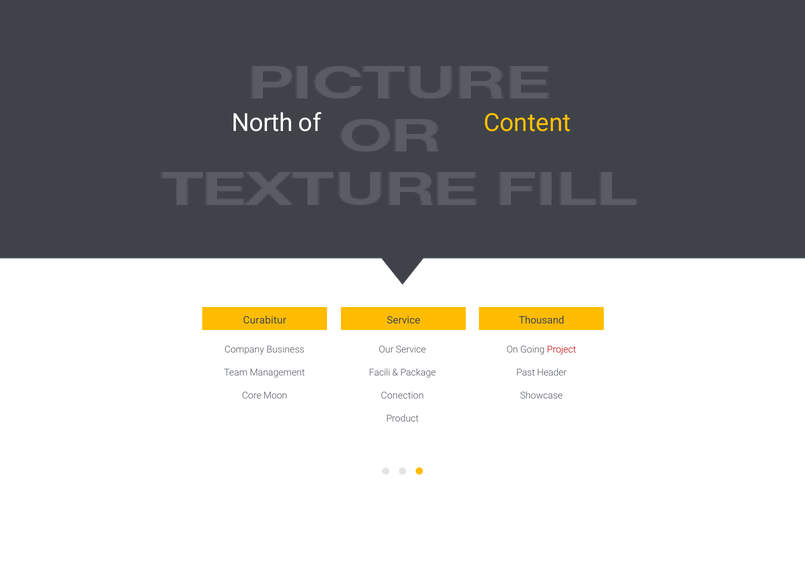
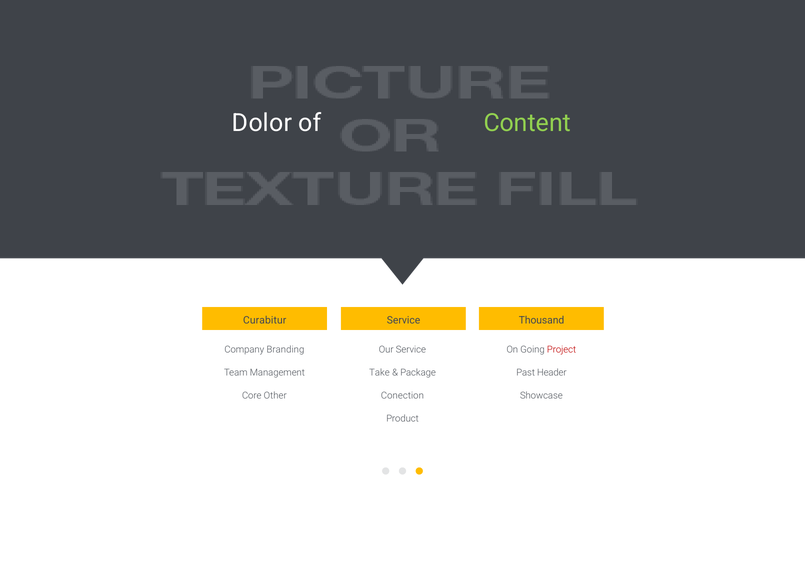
North: North -> Dolor
Content colour: yellow -> light green
Business: Business -> Branding
Facili: Facili -> Take
Moon: Moon -> Other
